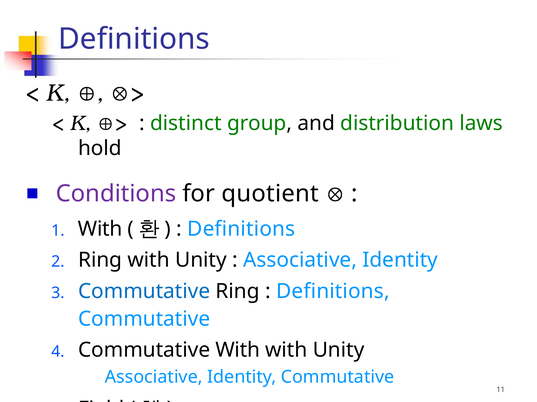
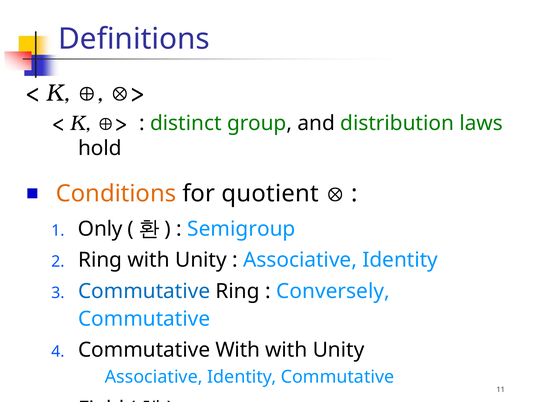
Conditions colour: purple -> orange
With at (100, 229): With -> Only
Definitions at (241, 229): Definitions -> Semigroup
Definitions at (333, 292): Definitions -> Conversely
